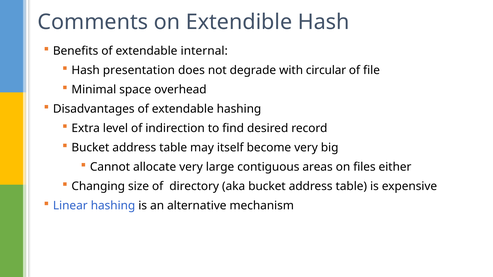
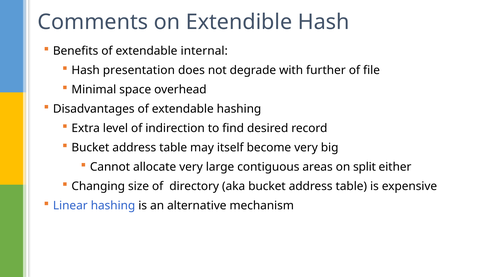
circular: circular -> further
files: files -> split
